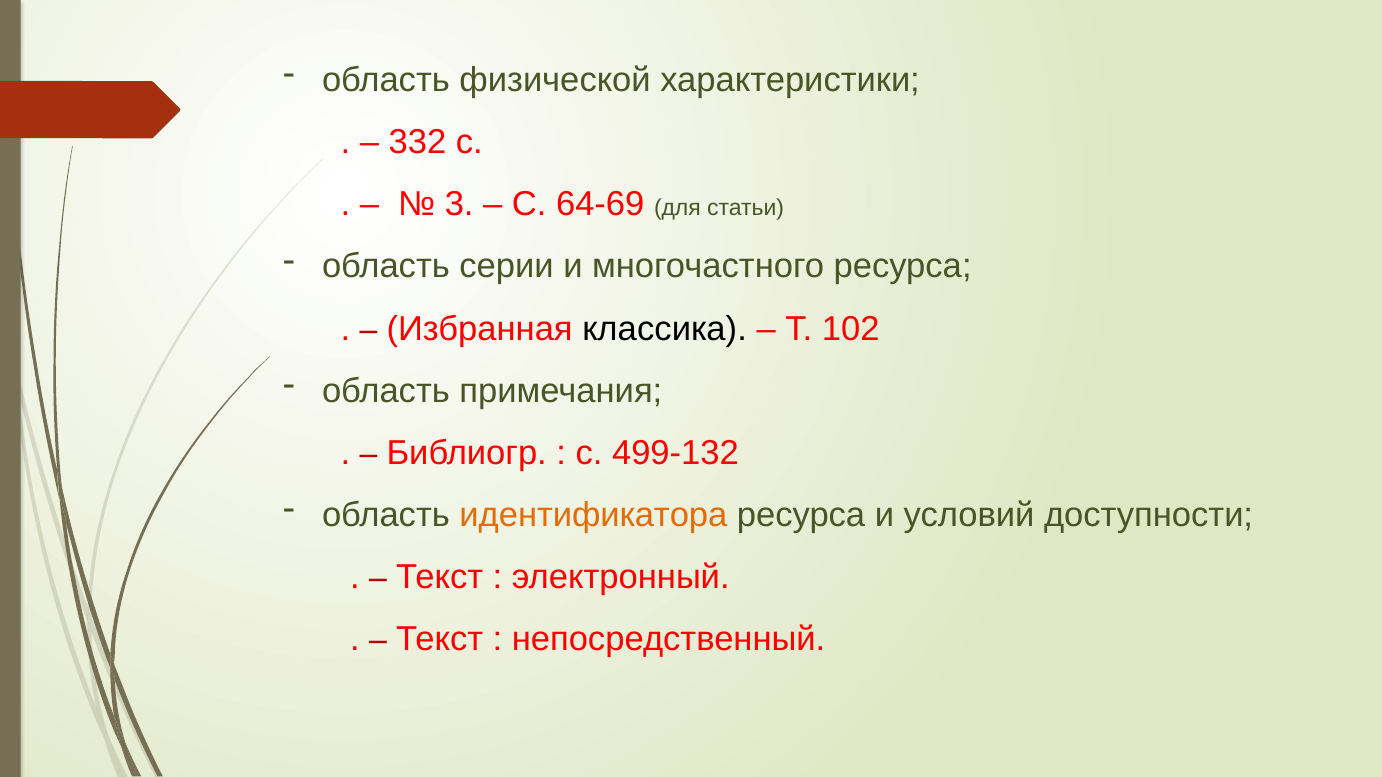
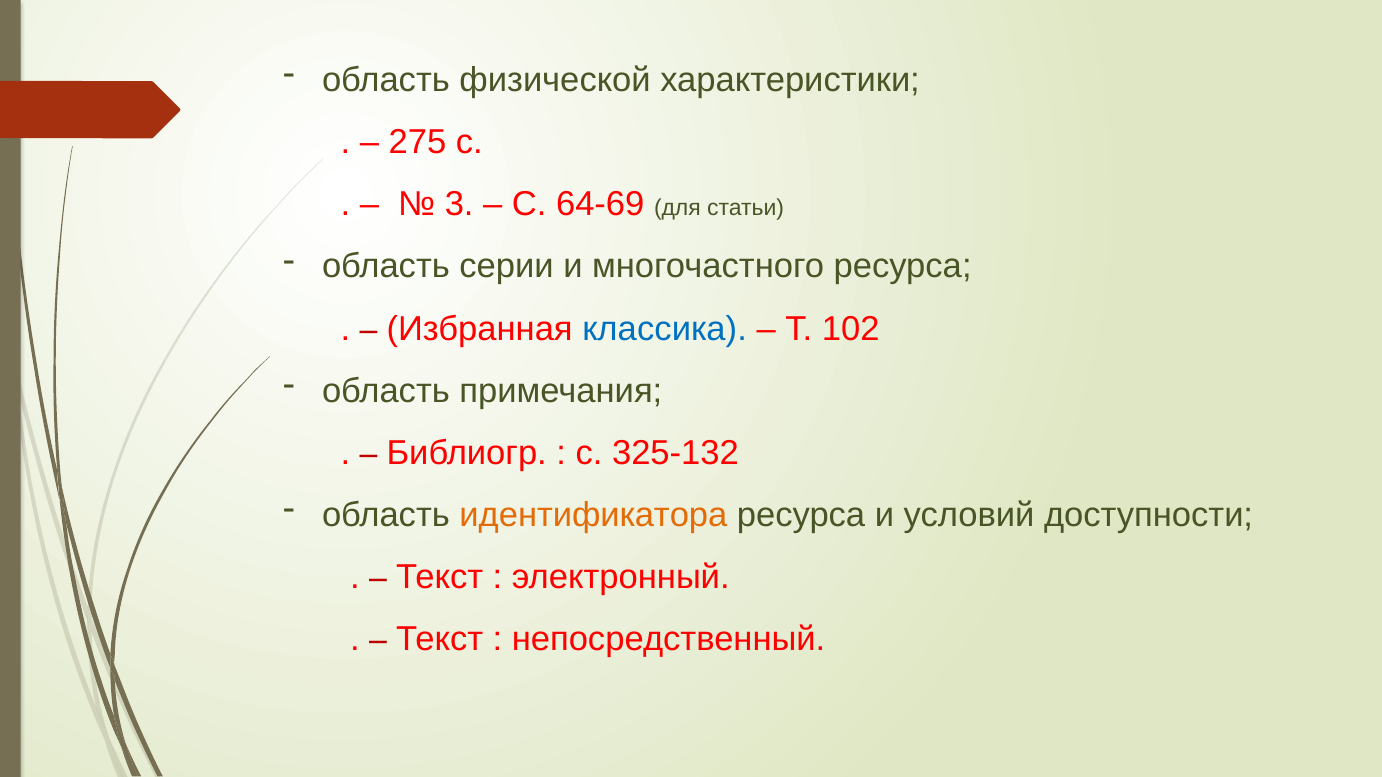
332: 332 -> 275
классика colour: black -> blue
499-132: 499-132 -> 325-132
